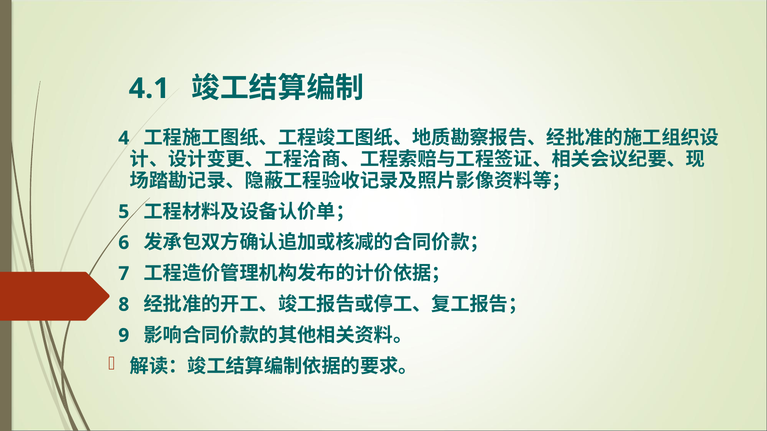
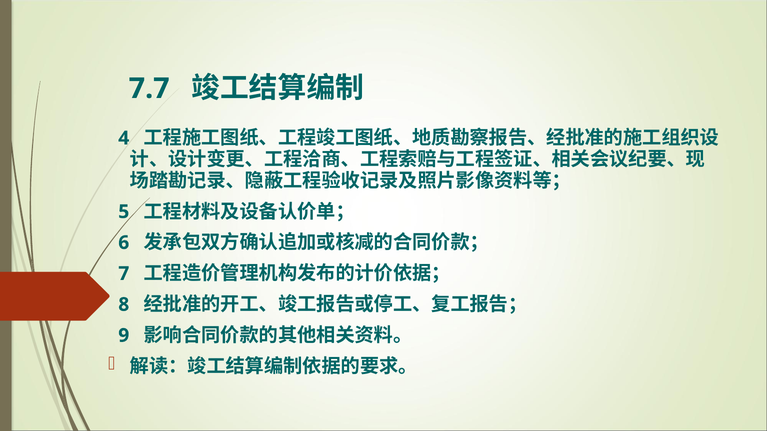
4.1: 4.1 -> 7.7
